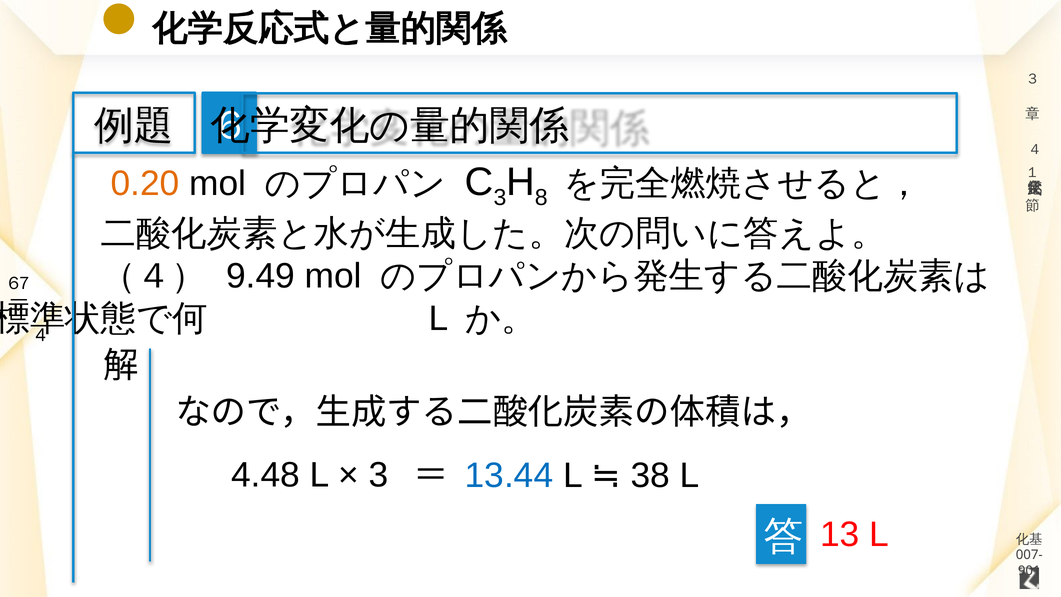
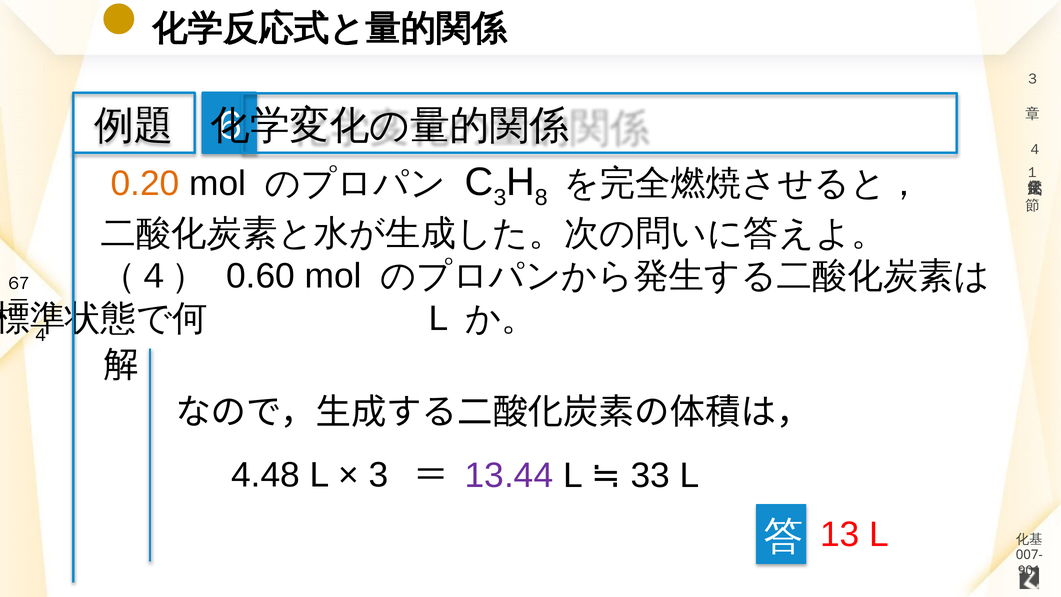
9.49: 9.49 -> 0.60
13.44 colour: blue -> purple
38: 38 -> 33
